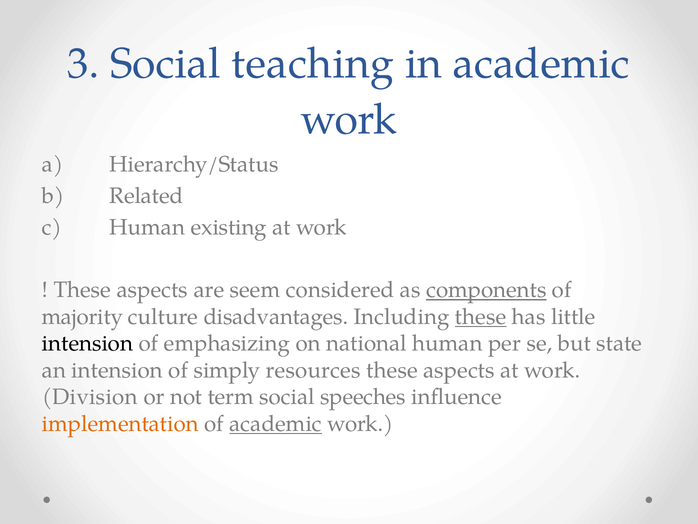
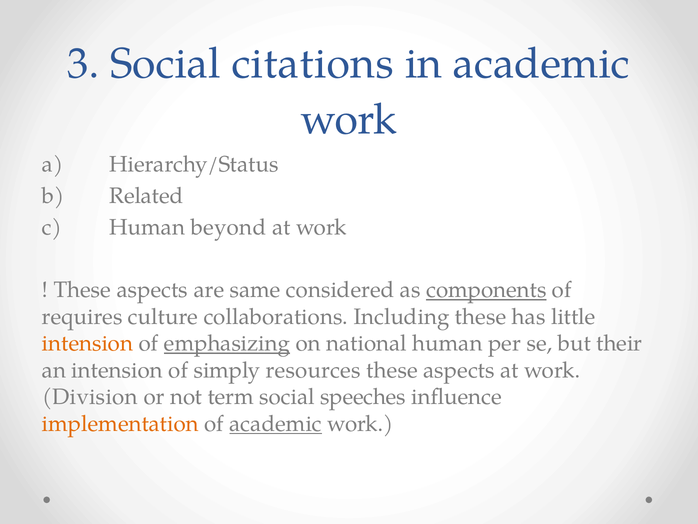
teaching: teaching -> citations
existing: existing -> beyond
seem: seem -> same
majority: majority -> requires
disadvantages: disadvantages -> collaborations
these at (481, 317) underline: present -> none
intension at (88, 343) colour: black -> orange
emphasizing underline: none -> present
state: state -> their
